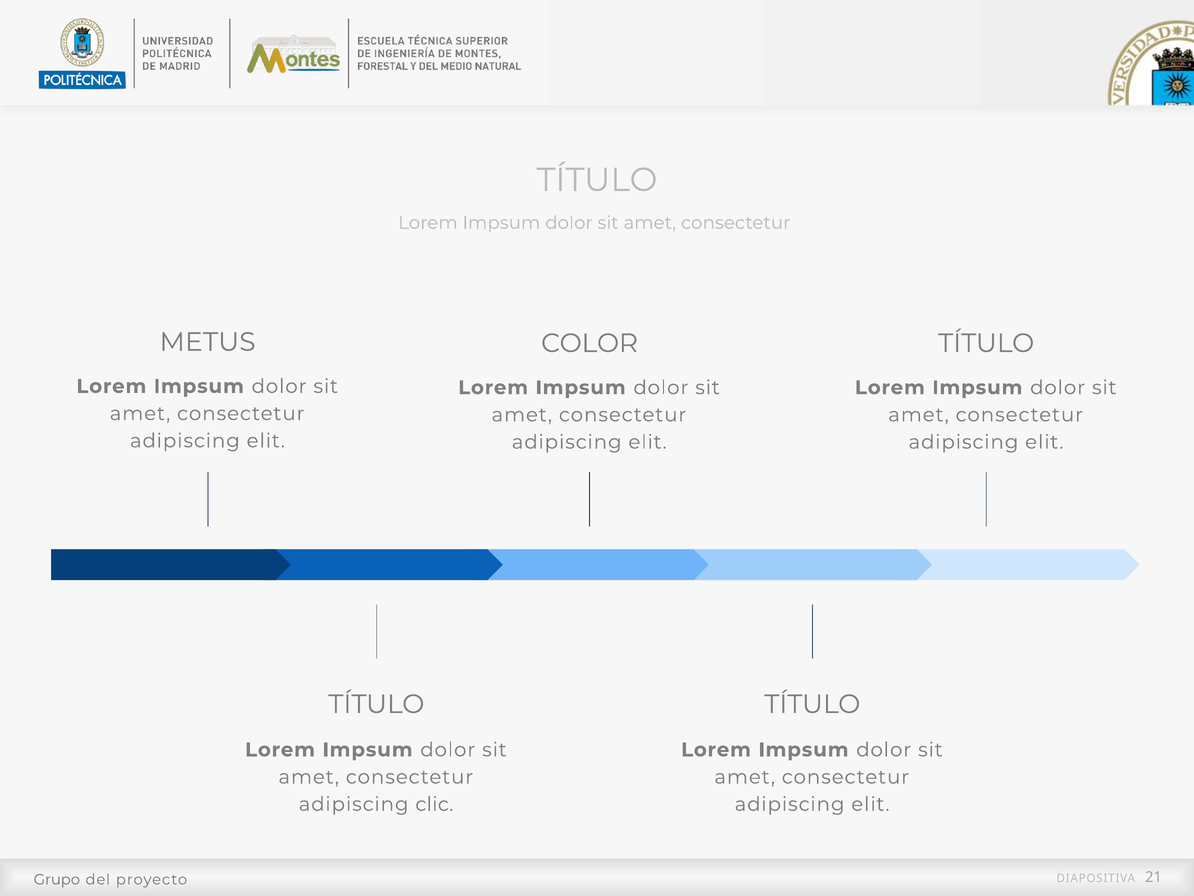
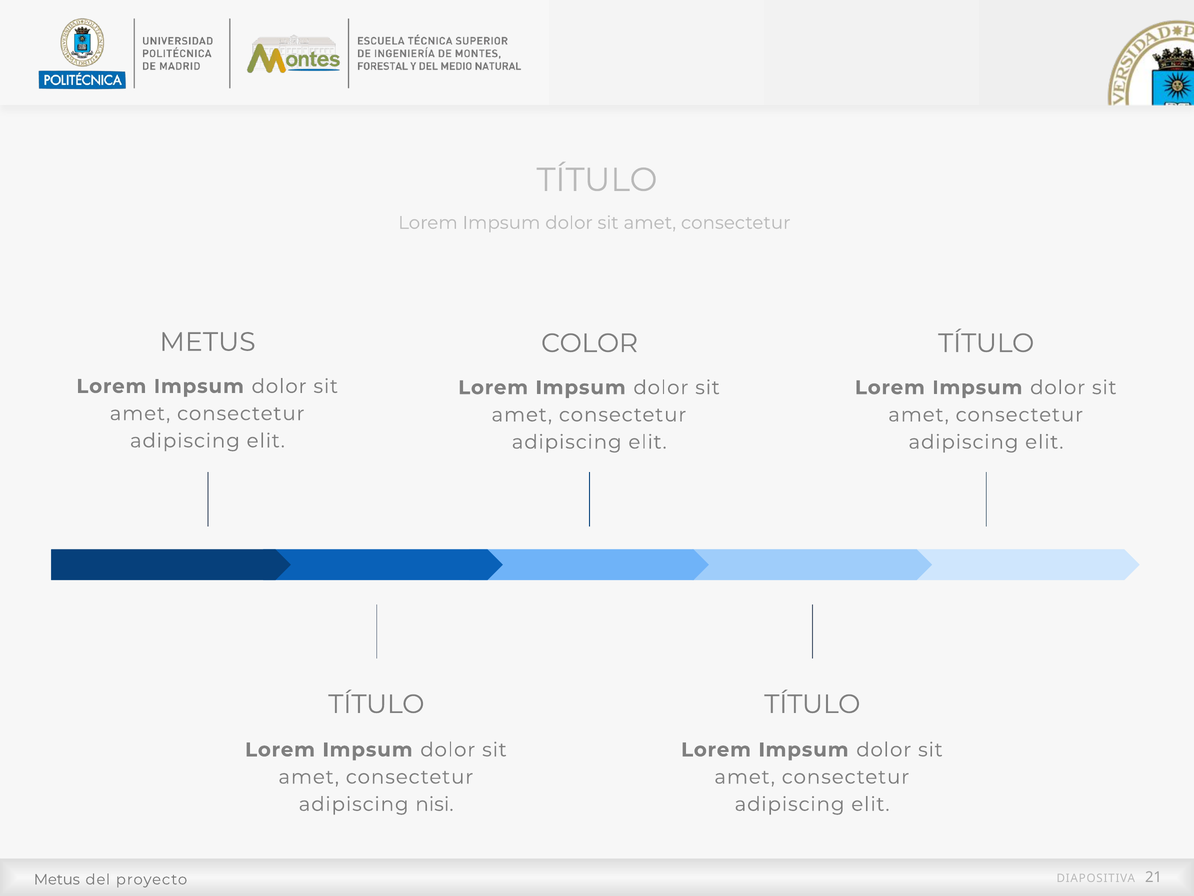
clic: clic -> nisi
Grupo at (57, 879): Grupo -> Metus
